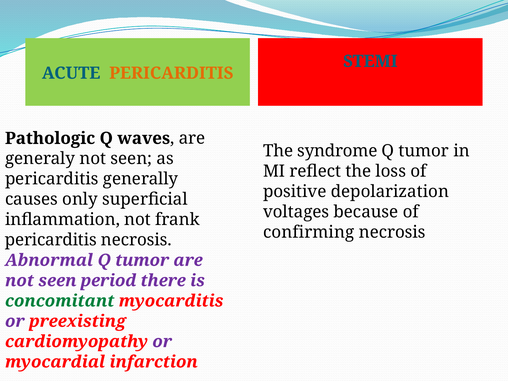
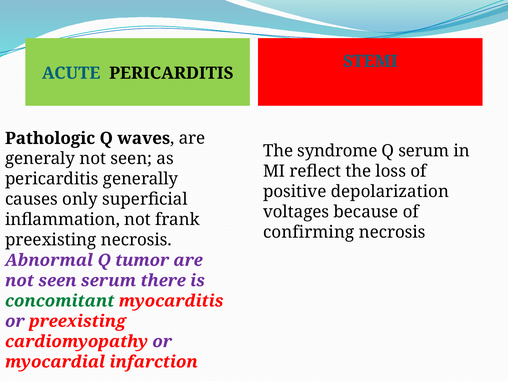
PERICARDITIS at (171, 73) colour: orange -> black
tumor at (424, 151): tumor -> serum
pericarditis at (51, 240): pericarditis -> preexisting
seen period: period -> serum
